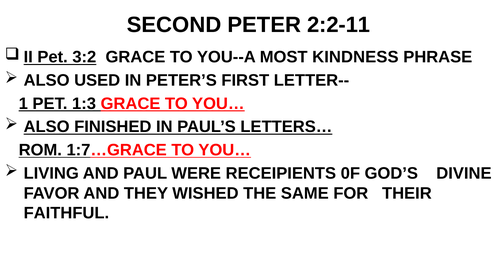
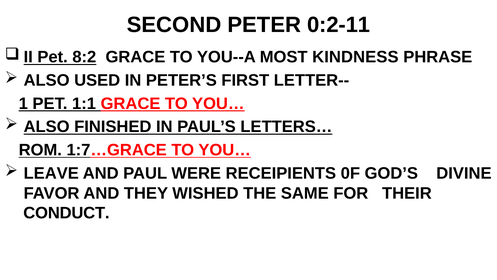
2:2-11: 2:2-11 -> 0:2-11
3:2: 3:2 -> 8:2
1:3: 1:3 -> 1:1
LIVING: LIVING -> LEAVE
FAITHFUL: FAITHFUL -> CONDUCT
